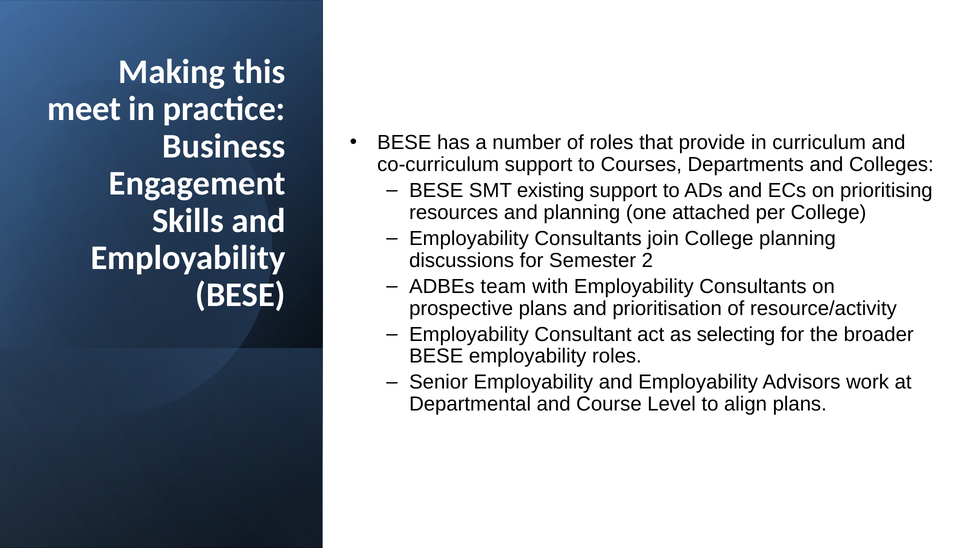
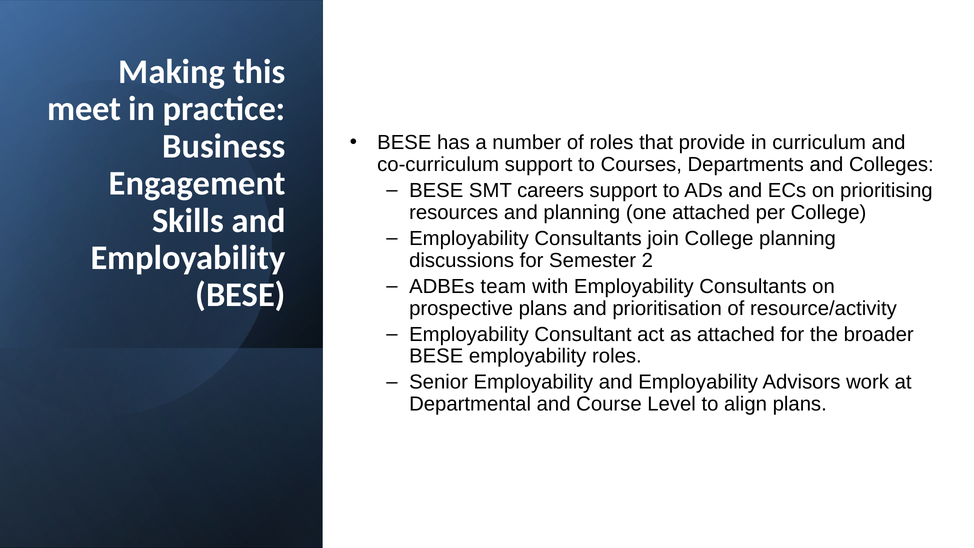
existing: existing -> careers
as selecting: selecting -> attached
